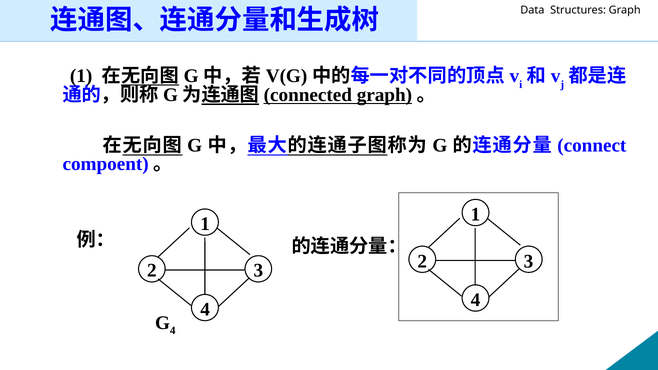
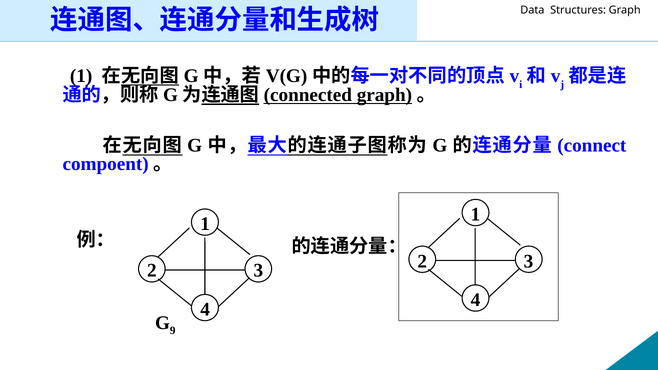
4 at (173, 331): 4 -> 9
